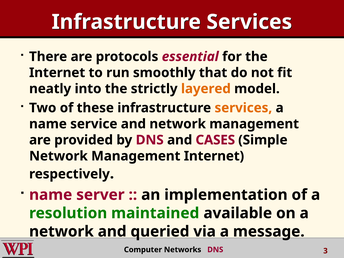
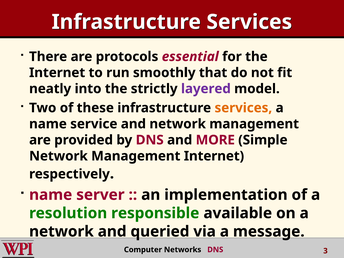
layered colour: orange -> purple
CASES: CASES -> MORE
maintained: maintained -> responsible
